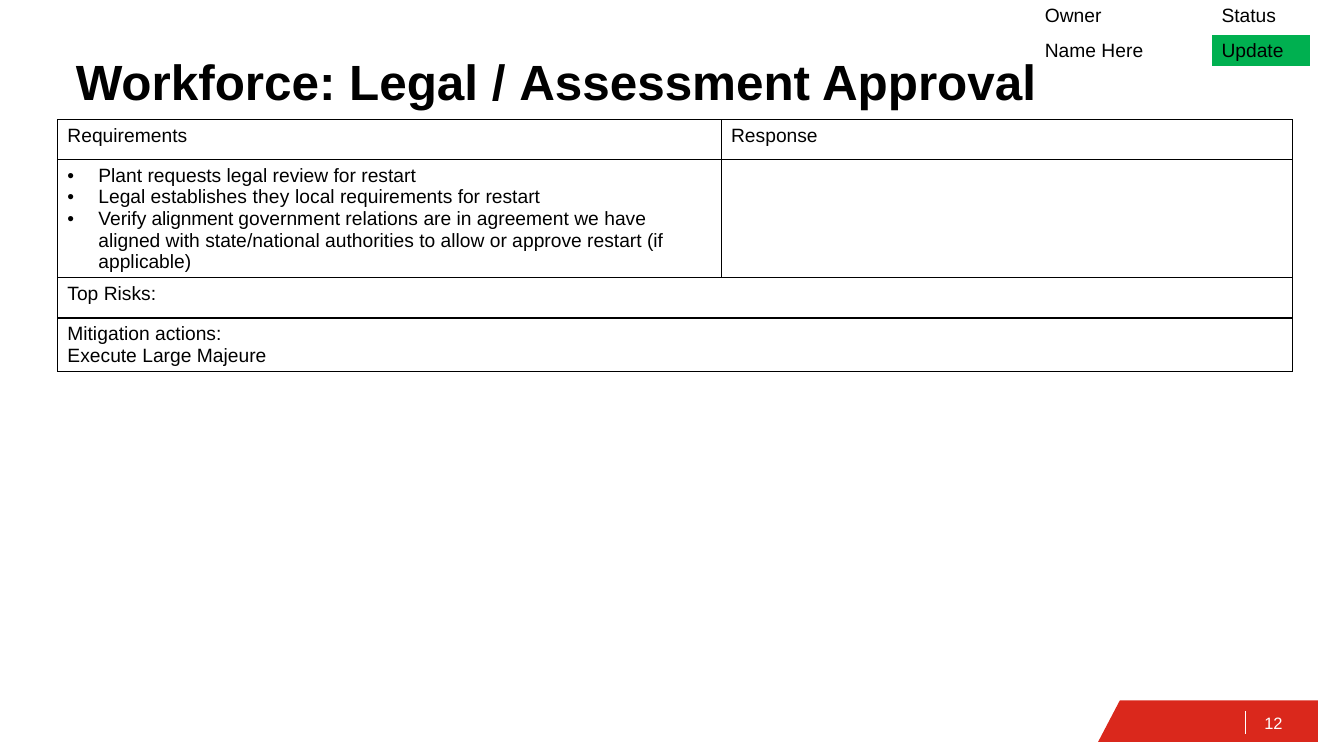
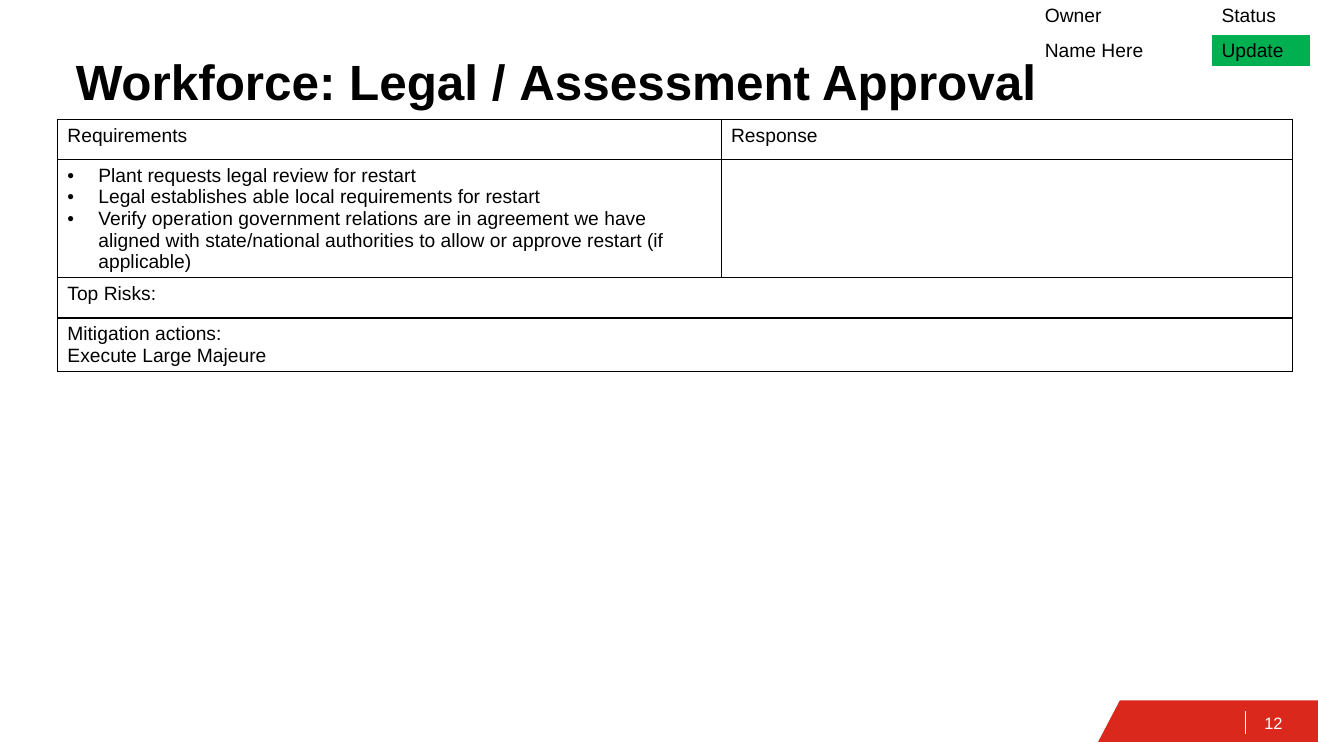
they: they -> able
alignment: alignment -> operation
